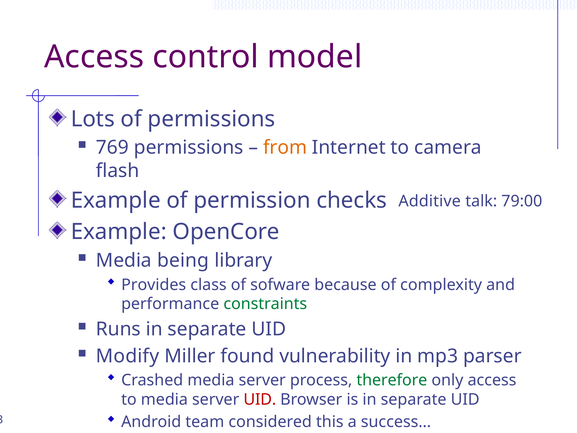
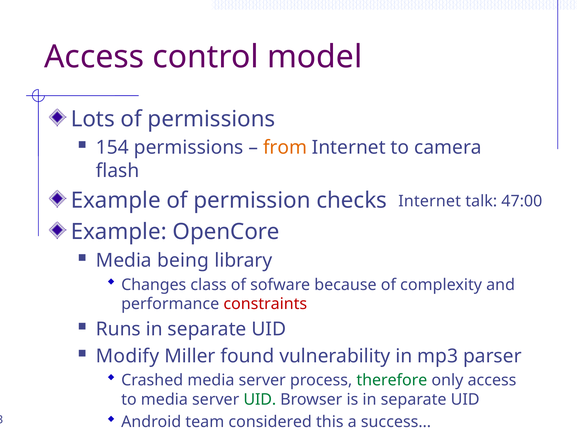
769: 769 -> 154
Additive at (430, 201): Additive -> Internet
79:00: 79:00 -> 47:00
Provides: Provides -> Changes
constraints colour: green -> red
UID at (260, 399) colour: red -> green
